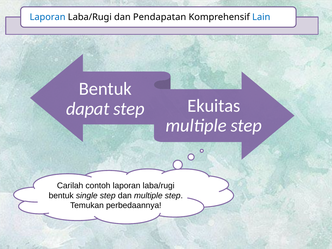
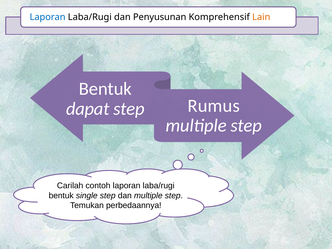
Pendapatan: Pendapatan -> Penyusunan
Lain colour: blue -> orange
Ekuitas: Ekuitas -> Rumus
